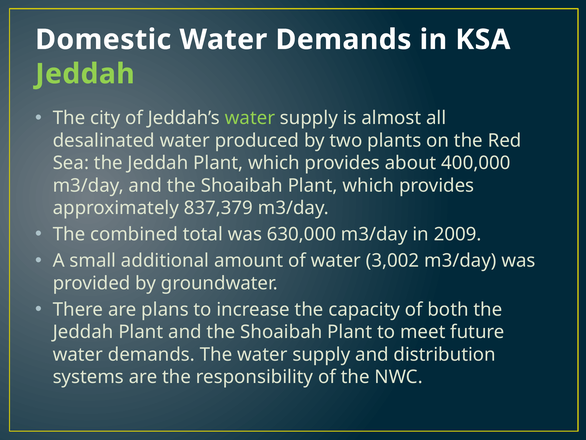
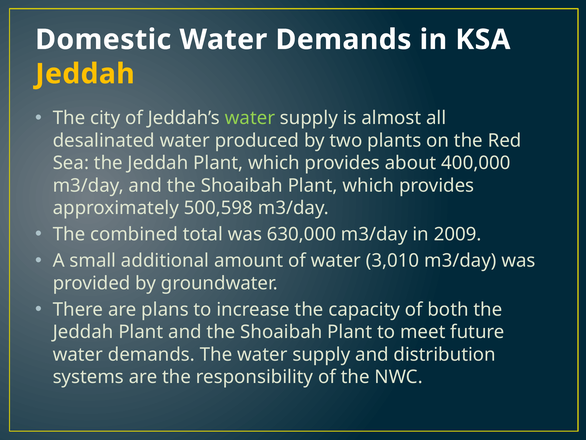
Jeddah at (85, 74) colour: light green -> yellow
837,379: 837,379 -> 500,598
3,002: 3,002 -> 3,010
